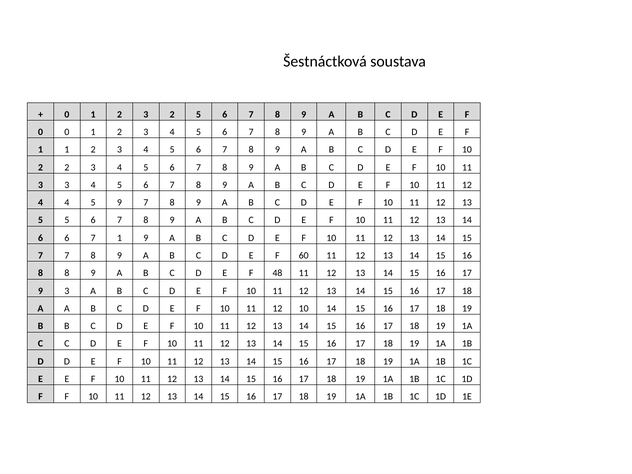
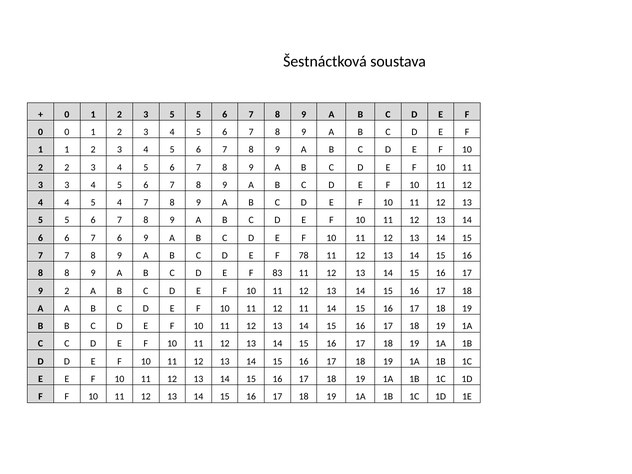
3 2: 2 -> 5
5 9: 9 -> 4
7 1: 1 -> 6
60: 60 -> 78
48: 48 -> 83
9 3: 3 -> 2
12 10: 10 -> 11
